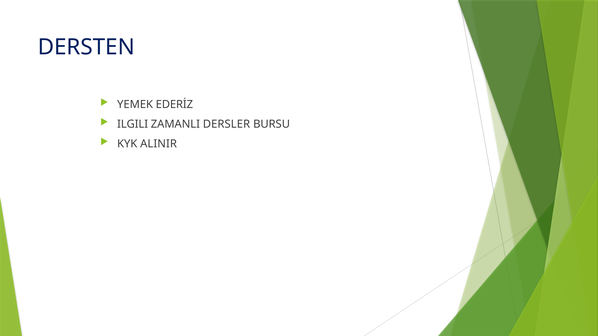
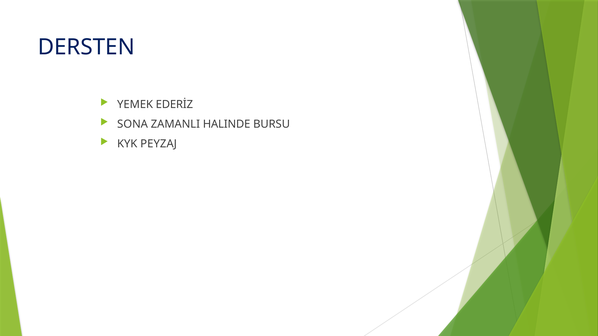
ILGILI: ILGILI -> SONA
DERSLER: DERSLER -> HALINDE
ALINIR: ALINIR -> PEYZAJ
